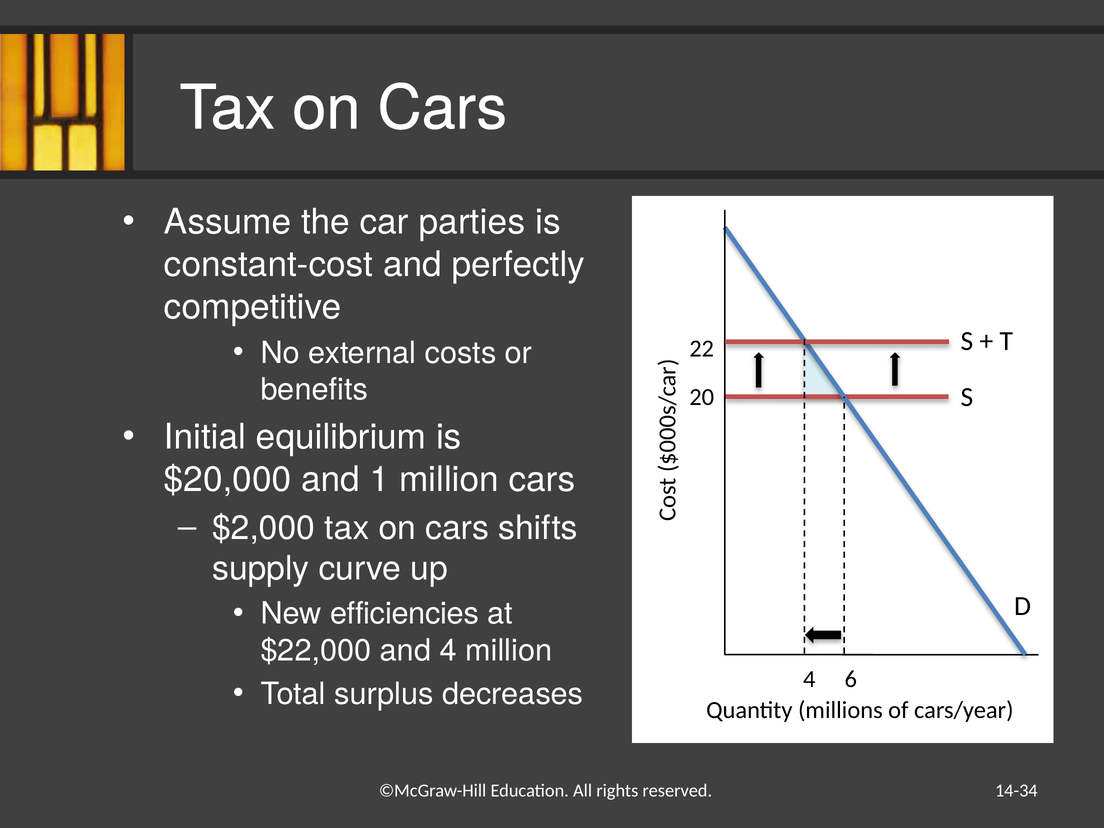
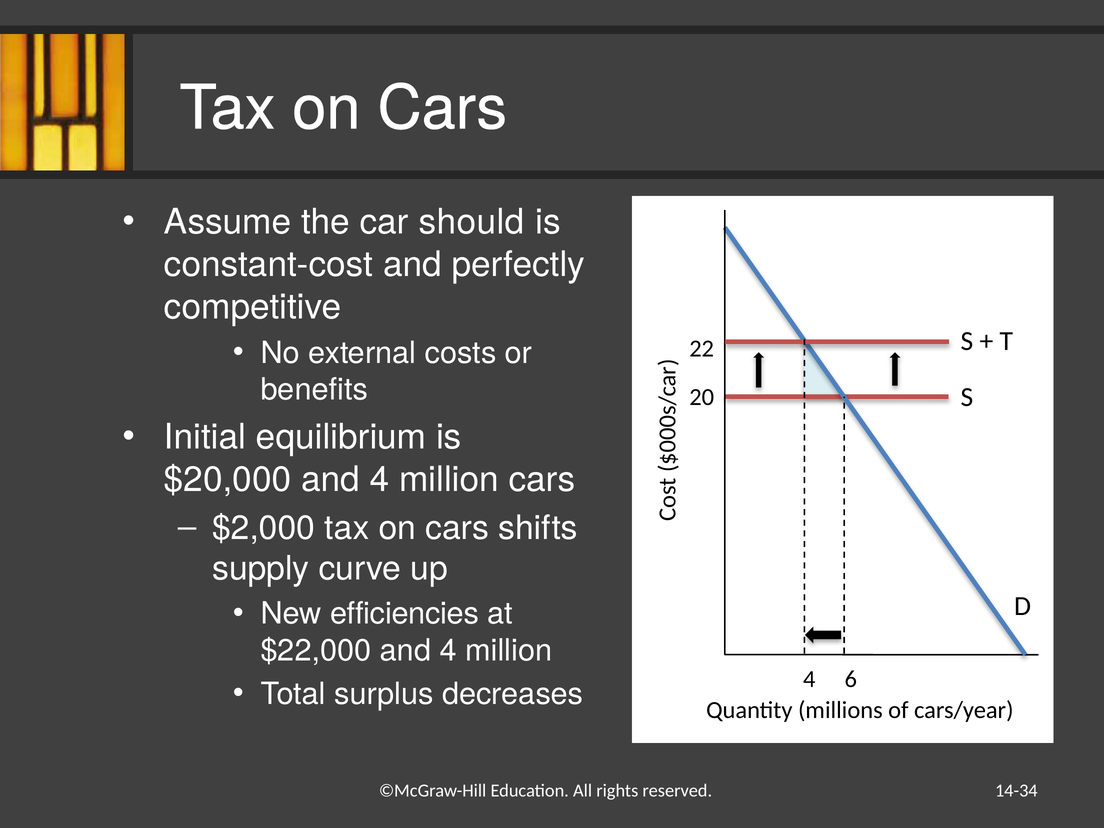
parties: parties -> should
$20,000 and 1: 1 -> 4
